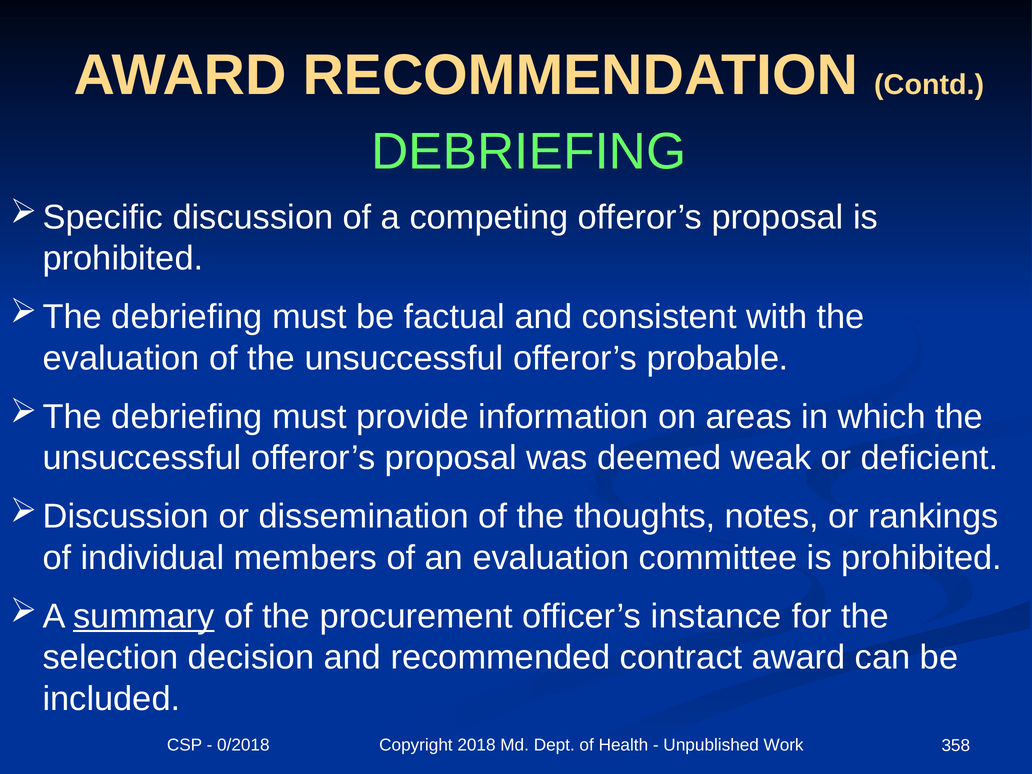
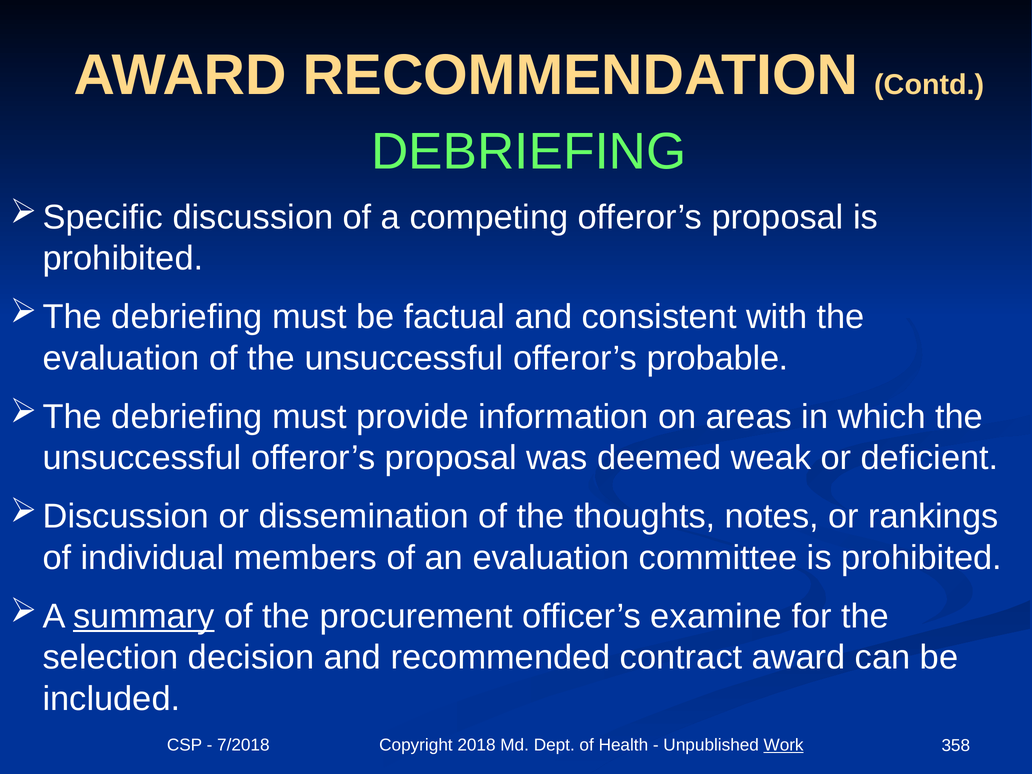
instance: instance -> examine
0/2018: 0/2018 -> 7/2018
Work underline: none -> present
